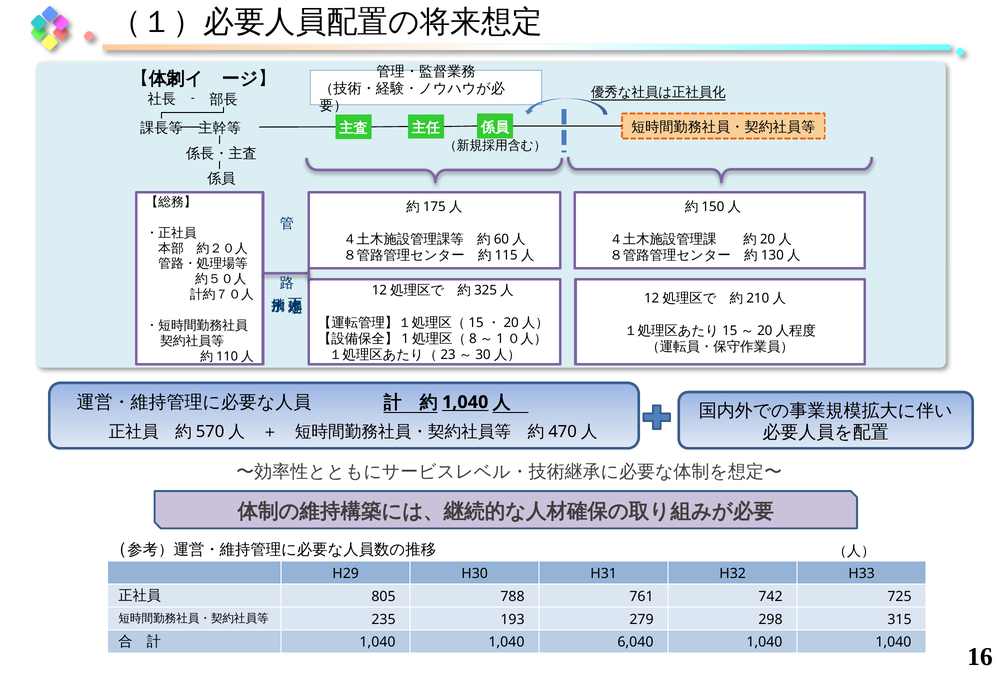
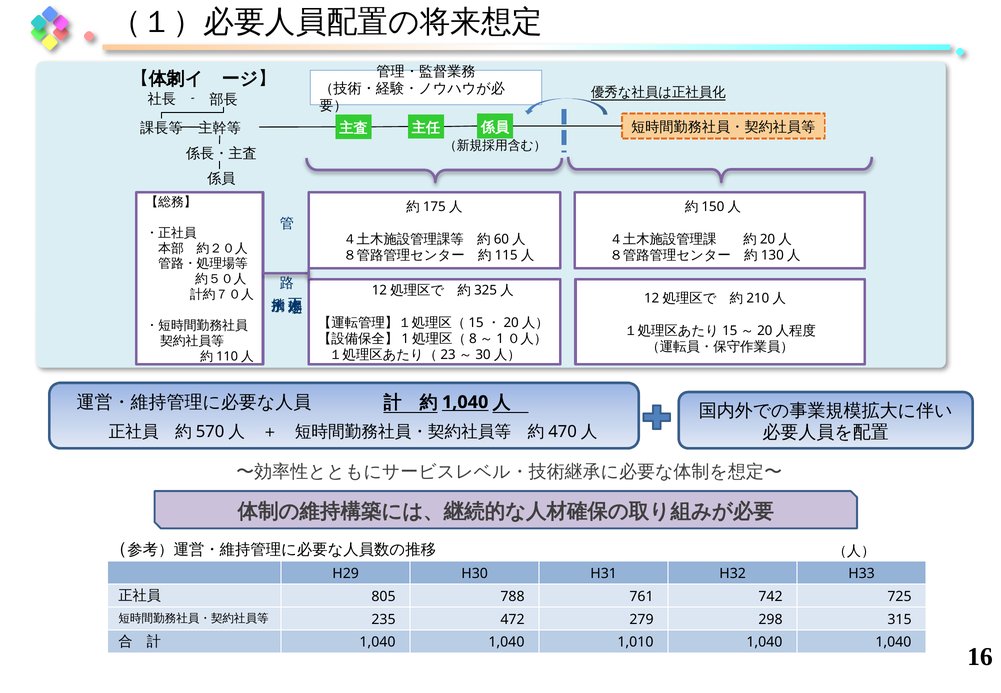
193: 193 -> 472
6,040: 6,040 -> 1,010
